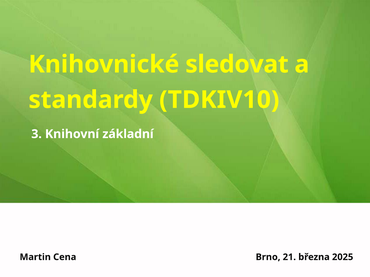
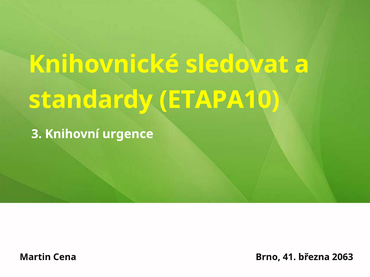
TDKIV10: TDKIV10 -> ETAPA10
základní: základní -> urgence
21: 21 -> 41
2025: 2025 -> 2063
